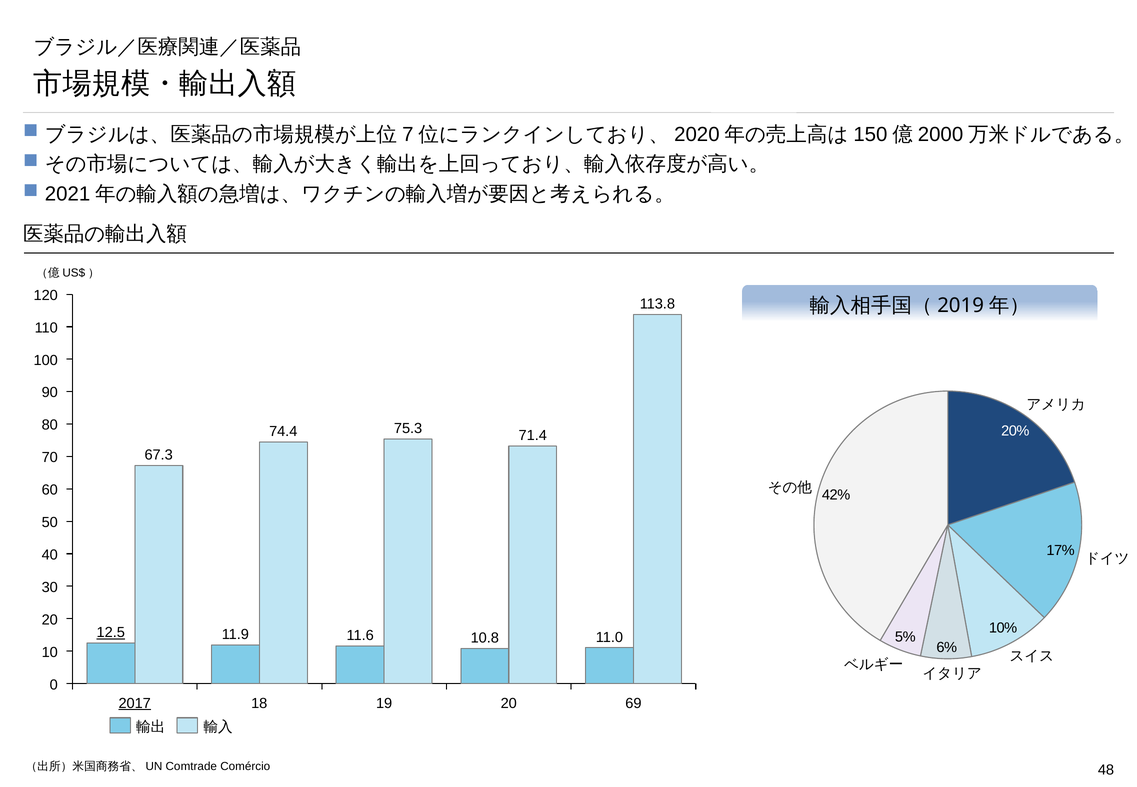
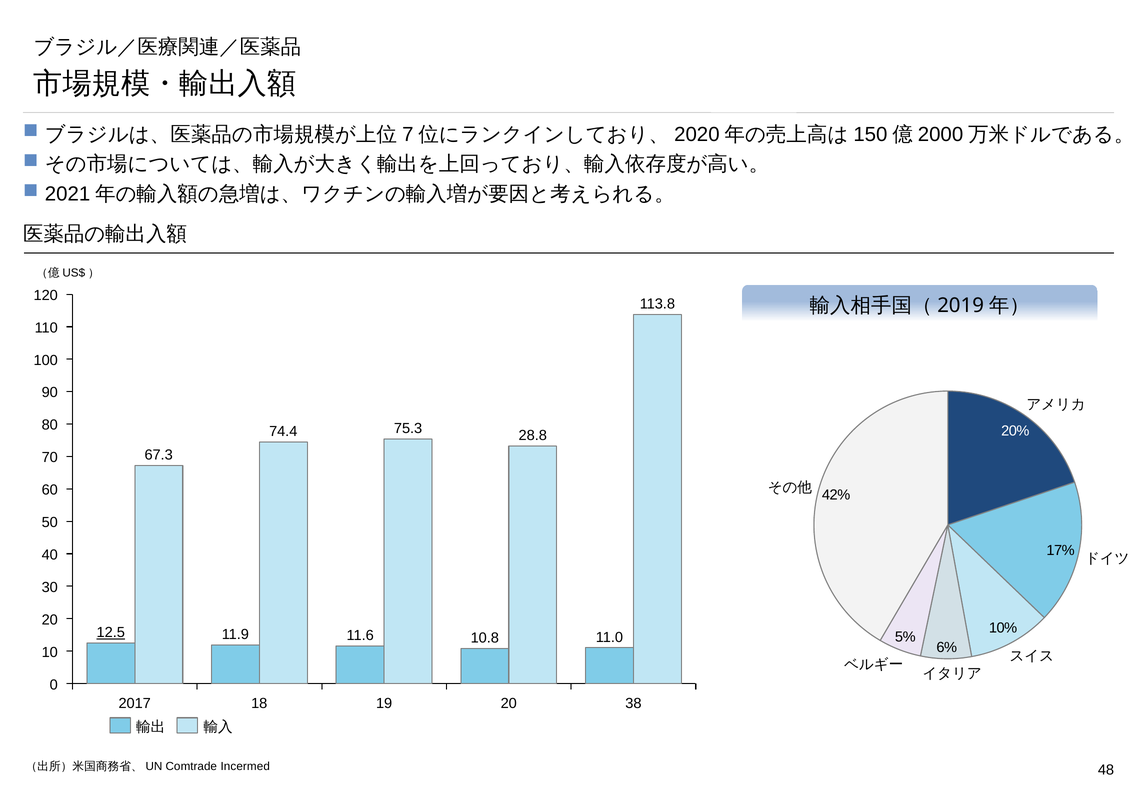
71.4: 71.4 -> 28.8
2017 underline: present -> none
69: 69 -> 38
Comércio: Comércio -> Incermed
